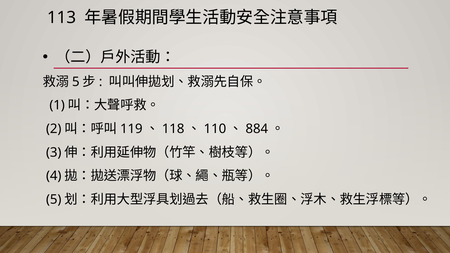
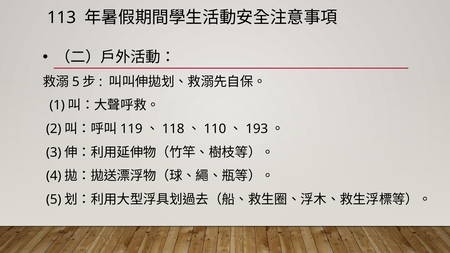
884: 884 -> 193
